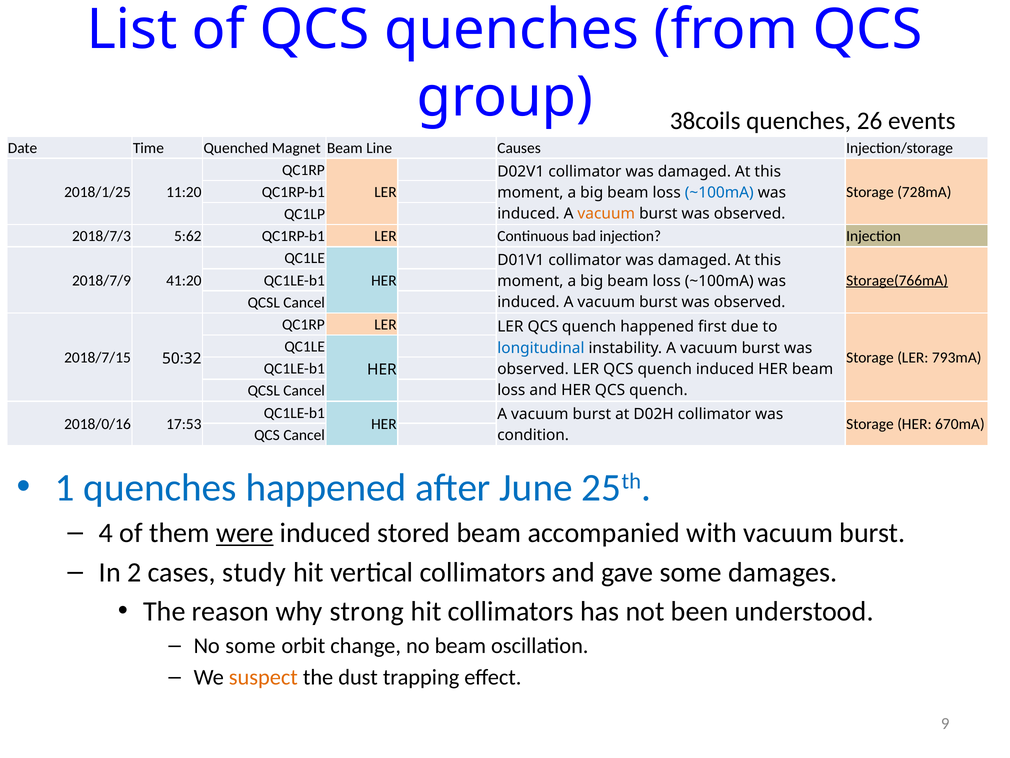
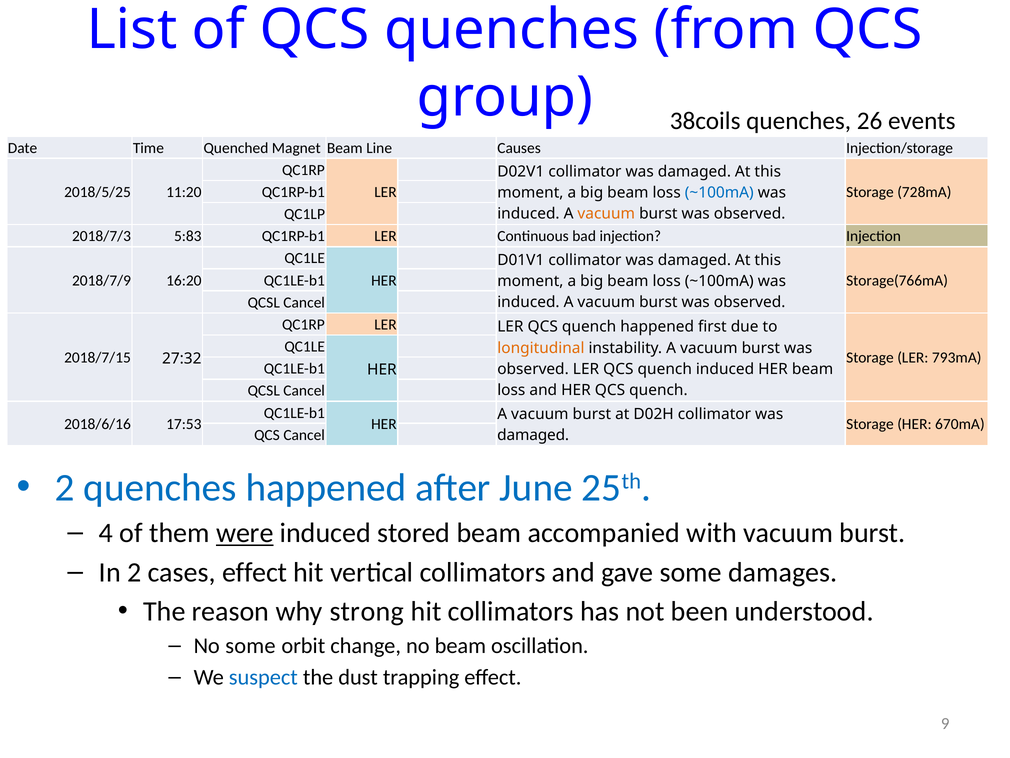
2018/1/25: 2018/1/25 -> 2018/5/25
5:62: 5:62 -> 5:83
41:20: 41:20 -> 16:20
Storage(766mA underline: present -> none
longitudinal colour: blue -> orange
50:32: 50:32 -> 27:32
2018/0/16: 2018/0/16 -> 2018/6/16
condition at (533, 435): condition -> damaged
1 at (65, 487): 1 -> 2
cases study: study -> effect
suspect colour: orange -> blue
